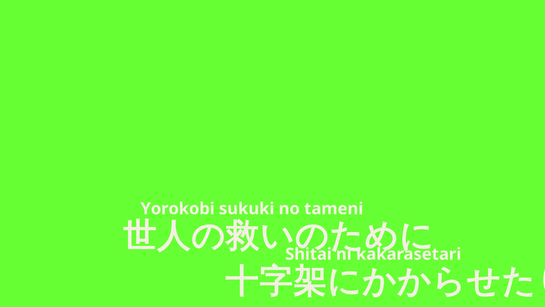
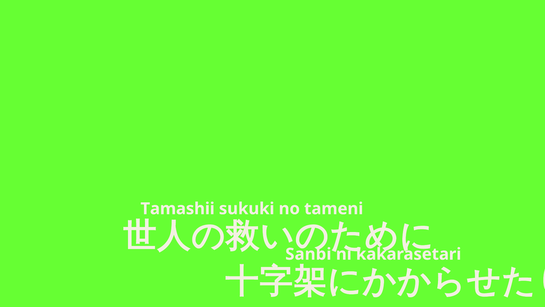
Yorokobi: Yorokobi -> Tamashii
Shitai: Shitai -> Sanbi
